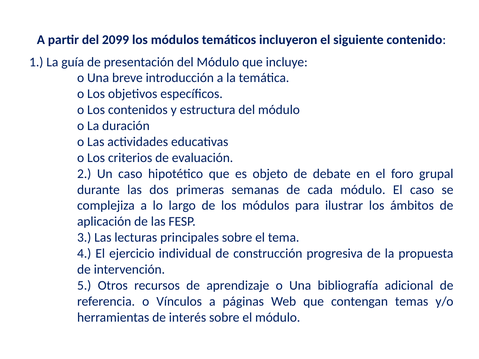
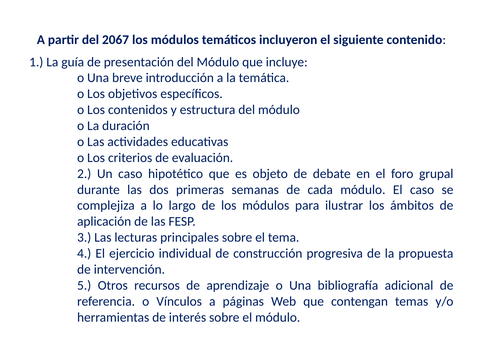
2099: 2099 -> 2067
